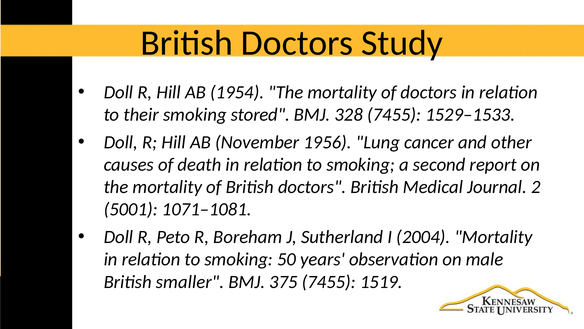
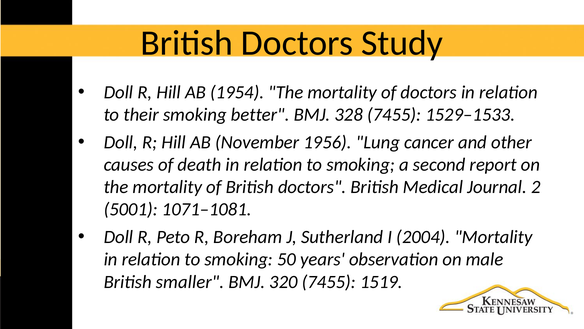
stored: stored -> better
375: 375 -> 320
